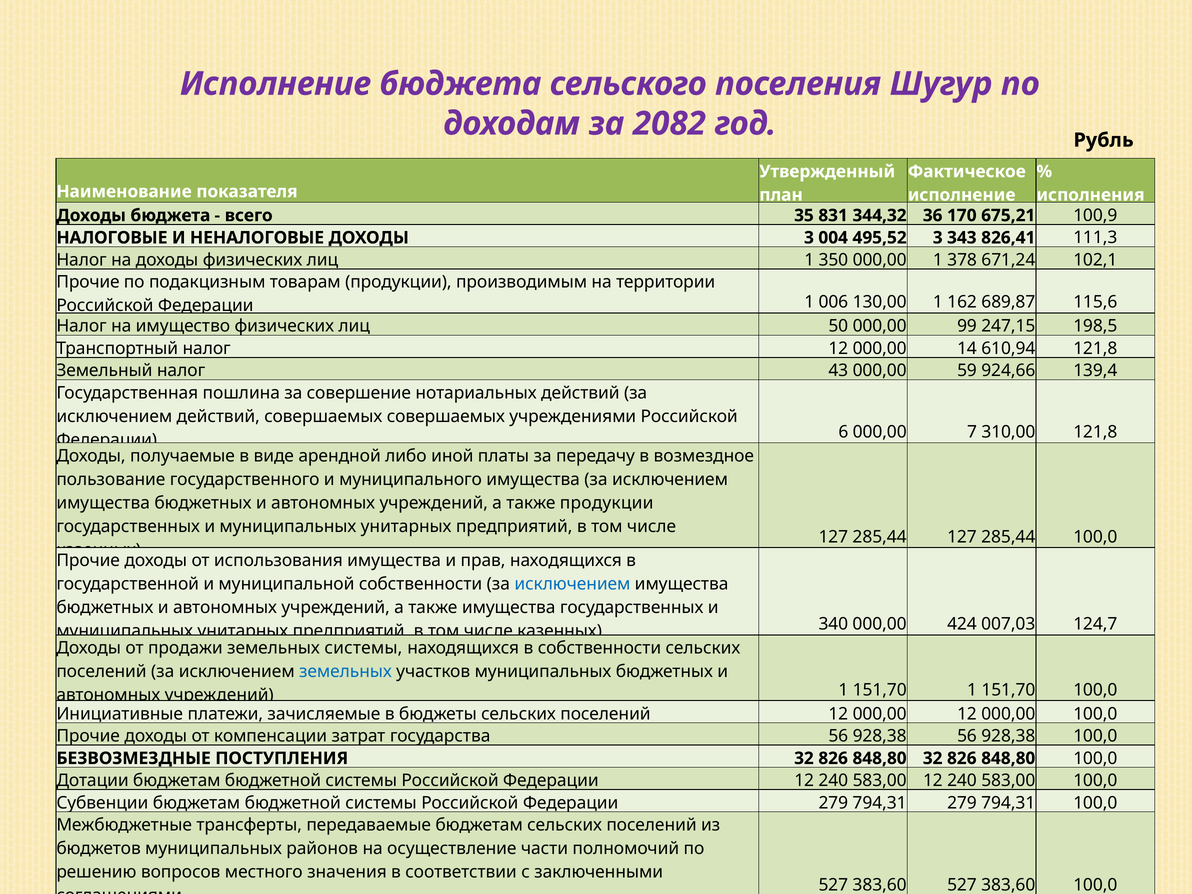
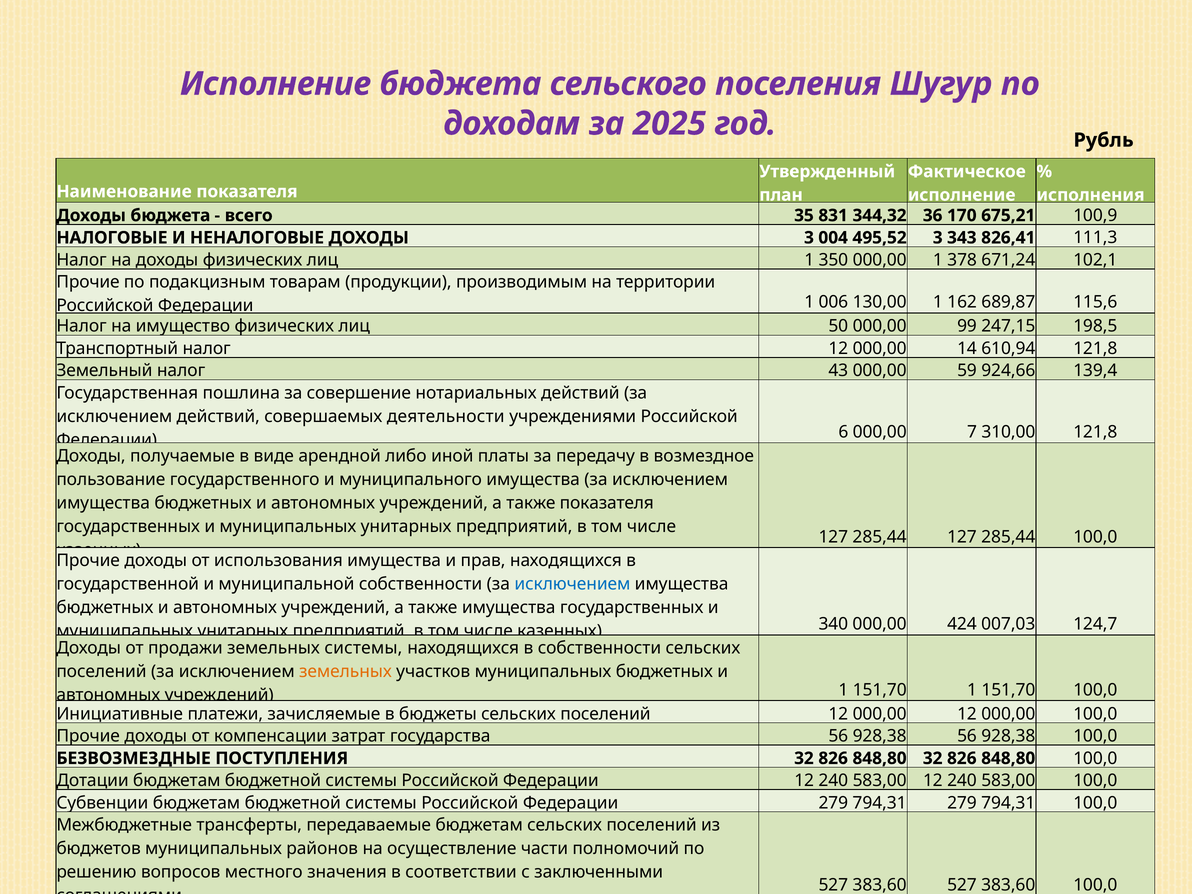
2082: 2082 -> 2025
совершаемых совершаемых: совершаемых -> деятельности
также продукции: продукции -> показателя
земельных at (345, 672) colour: blue -> orange
